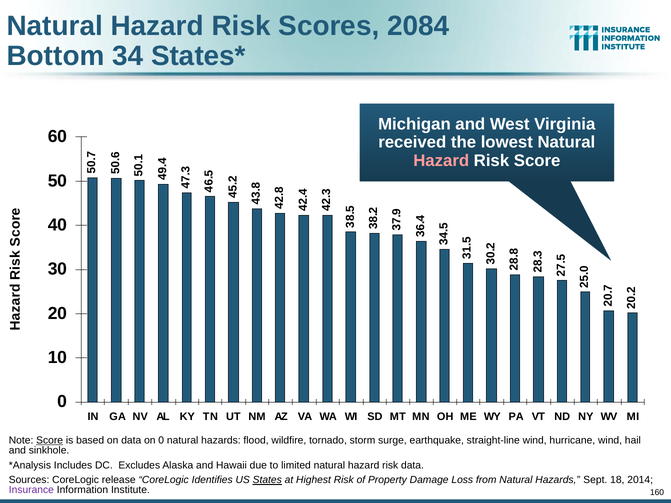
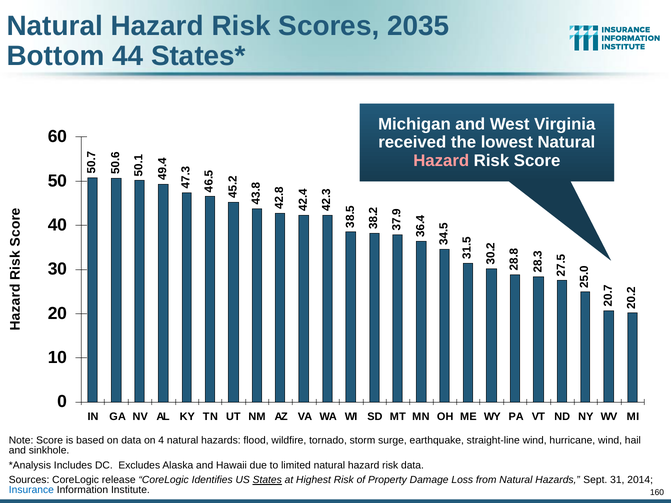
2084: 2084 -> 2035
34: 34 -> 44
Score at (50, 441) underline: present -> none
on 0: 0 -> 4
18: 18 -> 31
Insurance colour: purple -> blue
